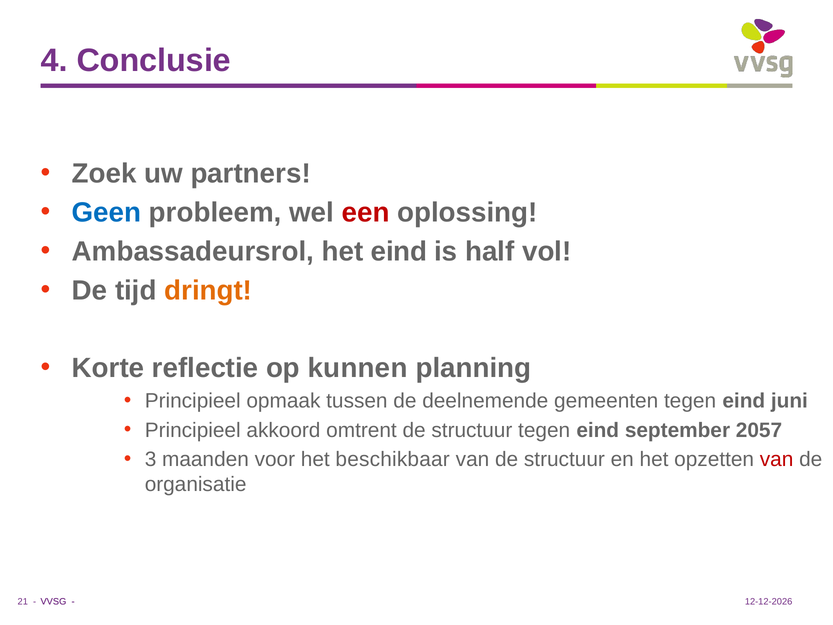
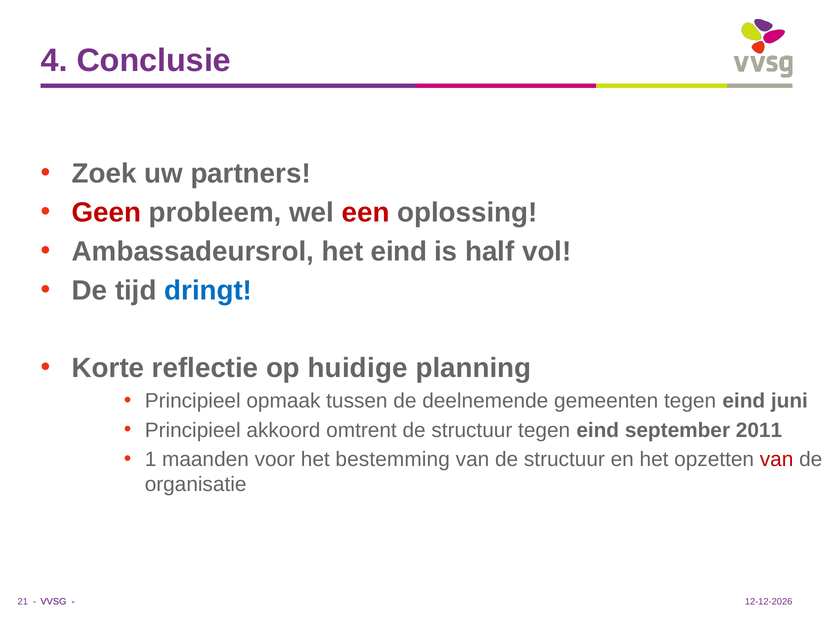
Geen colour: blue -> red
dringt colour: orange -> blue
kunnen: kunnen -> huidige
2057: 2057 -> 2011
3: 3 -> 1
beschikbaar: beschikbaar -> bestemming
